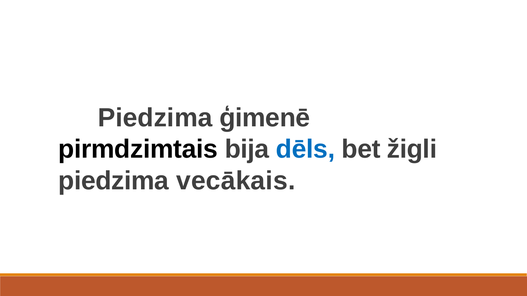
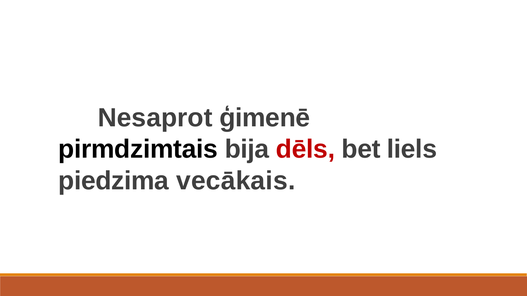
Piedzima at (155, 118): Piedzima -> Nesaprot
dēls colour: blue -> red
žigli: žigli -> liels
